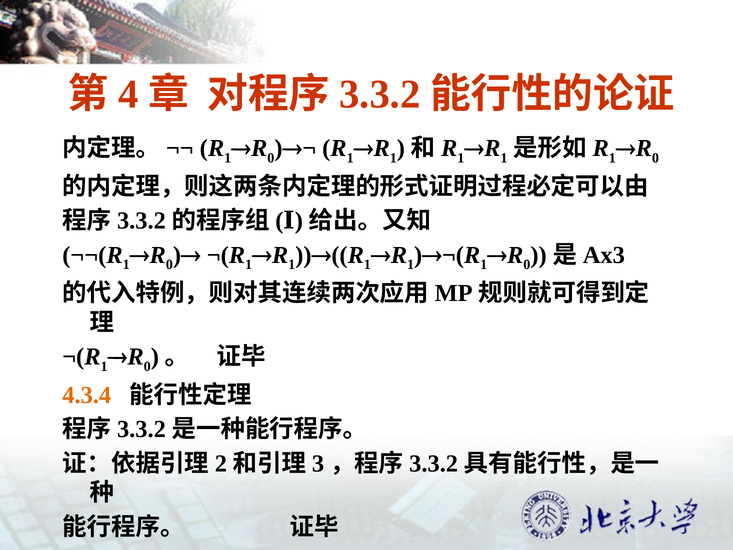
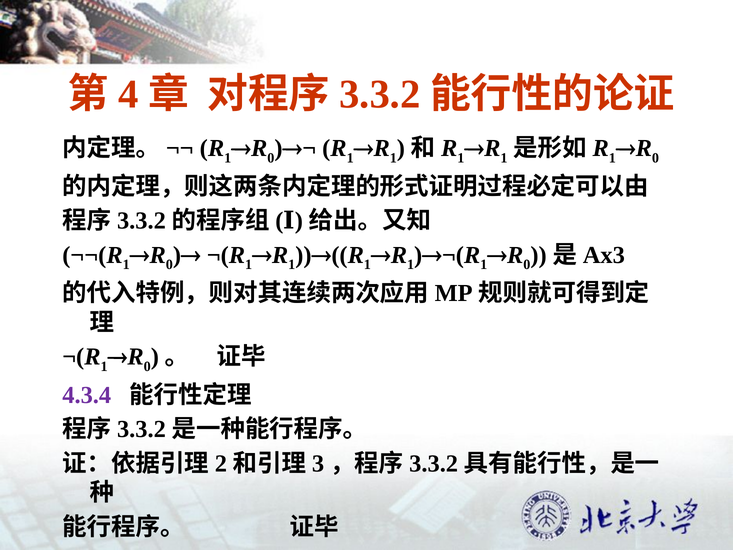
4.3.4 colour: orange -> purple
